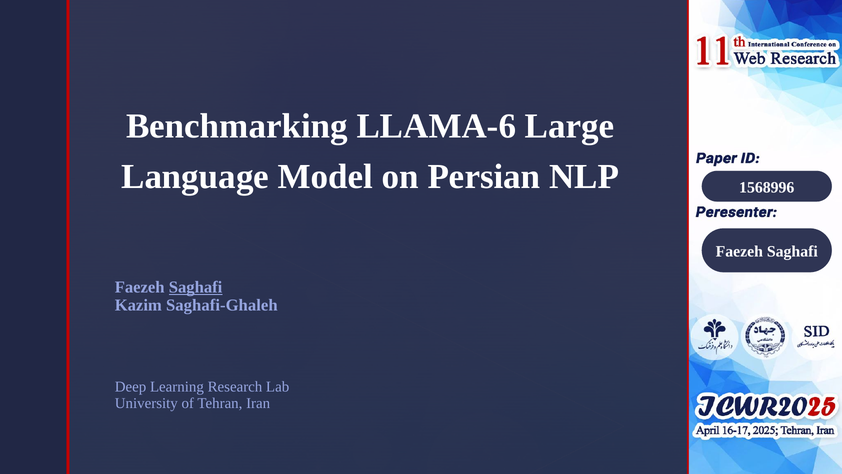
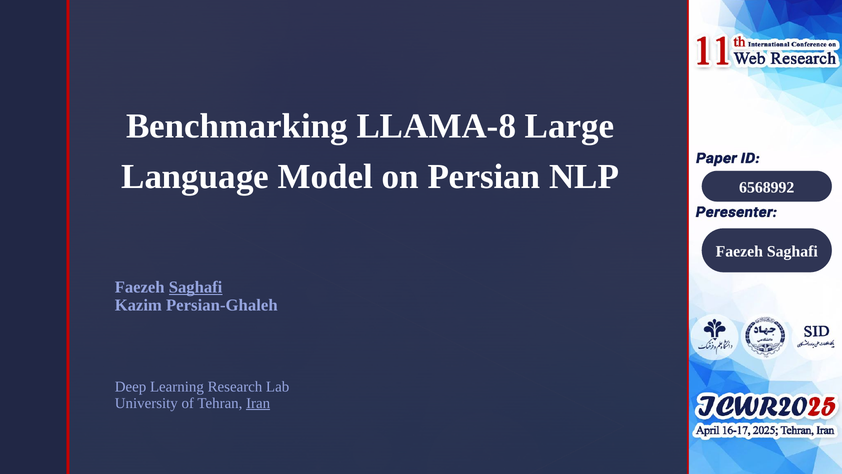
LLAMA-6: LLAMA-6 -> LLAMA-8
1568996: 1568996 -> 6568992
Saghafi-Ghaleh: Saghafi-Ghaleh -> Persian-Ghaleh
Iran underline: none -> present
